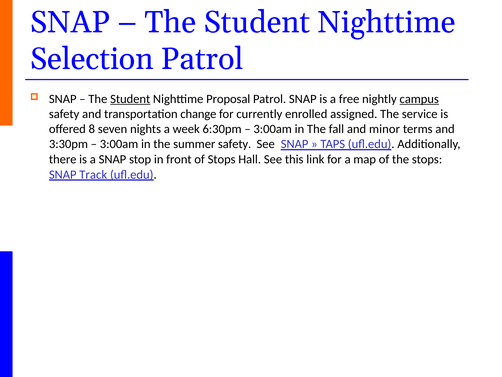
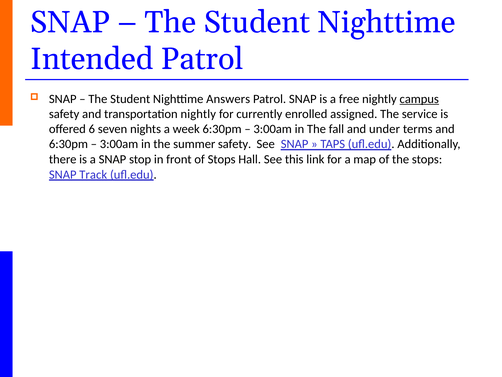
Selection: Selection -> Intended
Student at (130, 99) underline: present -> none
Proposal: Proposal -> Answers
transportation change: change -> nightly
8: 8 -> 6
minor: minor -> under
3:30pm at (68, 144): 3:30pm -> 6:30pm
